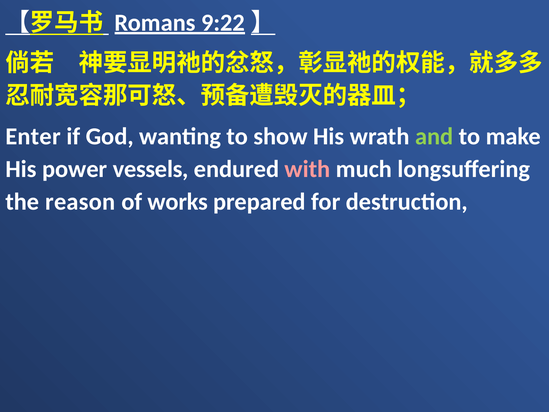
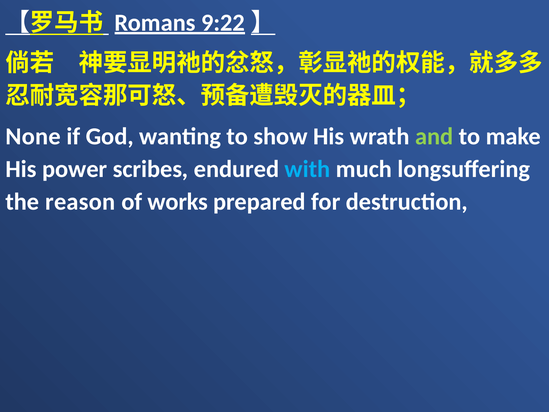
Enter: Enter -> None
vessels: vessels -> scribes
with colour: pink -> light blue
